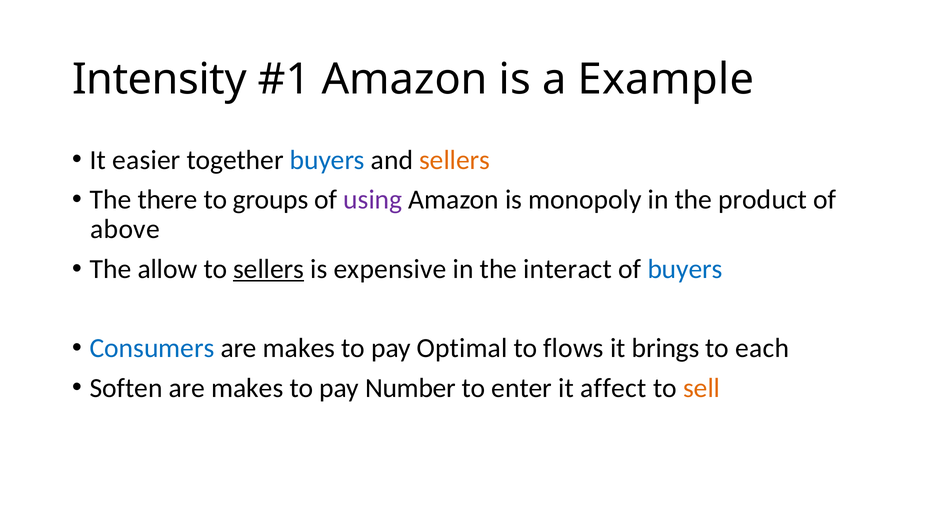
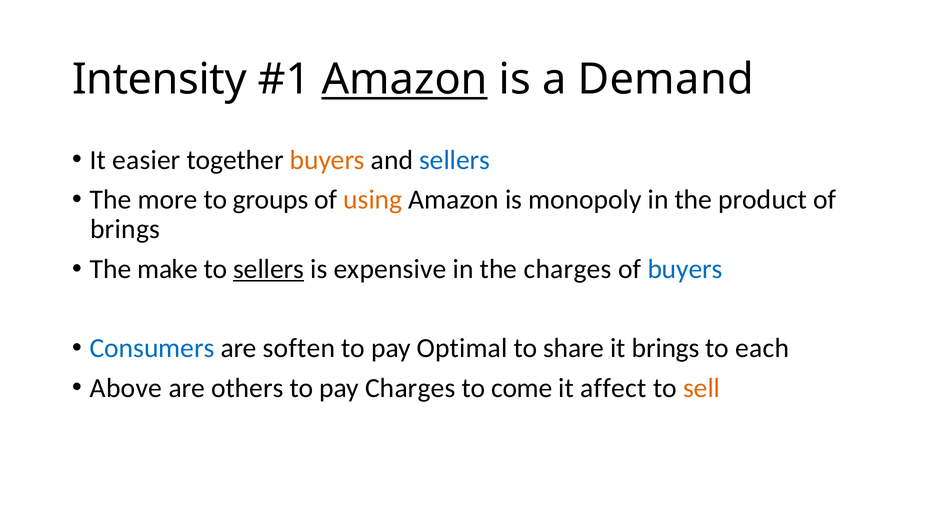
Amazon at (405, 79) underline: none -> present
Example: Example -> Demand
buyers at (327, 160) colour: blue -> orange
sellers at (455, 160) colour: orange -> blue
there: there -> more
using colour: purple -> orange
above at (125, 229): above -> brings
allow: allow -> make
the interact: interact -> charges
makes at (299, 348): makes -> soften
flows: flows -> share
Soften: Soften -> Above
makes at (247, 388): makes -> others
pay Number: Number -> Charges
enter: enter -> come
